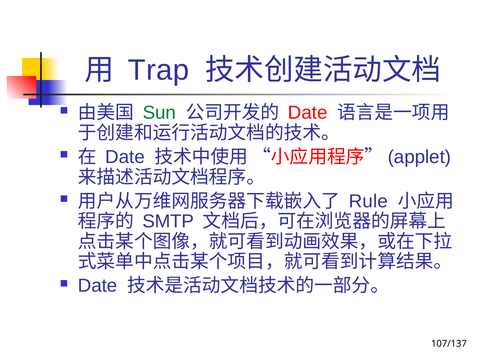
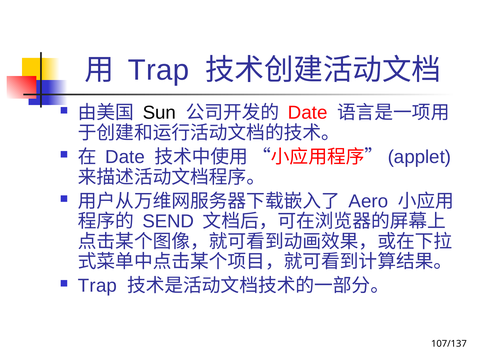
Sun colour: green -> black
Rule: Rule -> Aero
SMTP: SMTP -> SEND
Date at (98, 286): Date -> Trap
